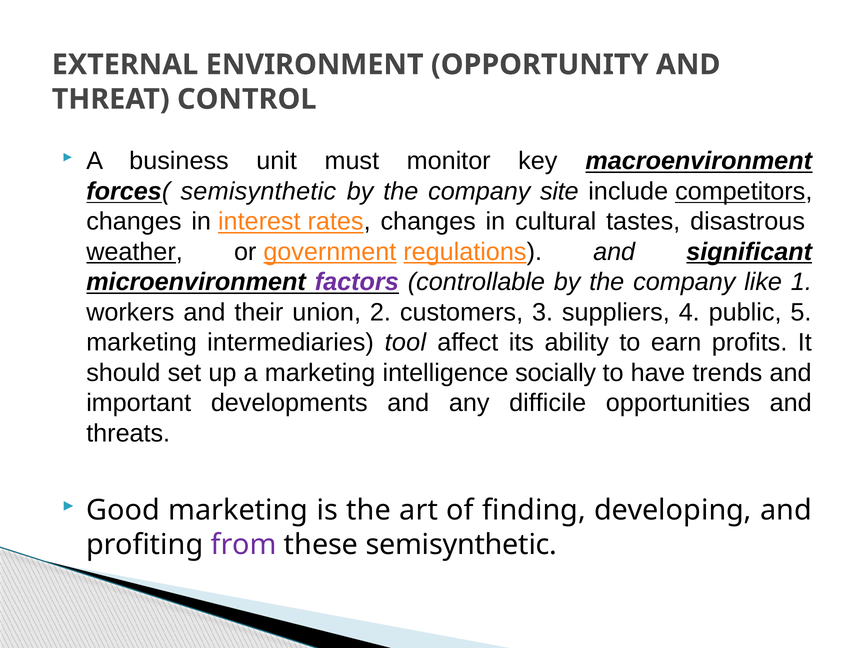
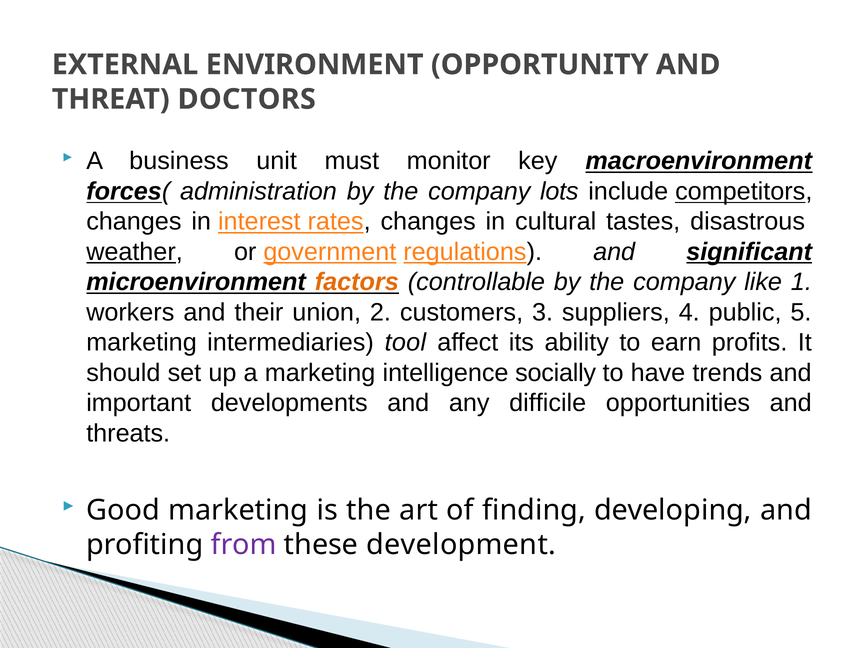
CONTROL: CONTROL -> DOCTORS
forces( semisynthetic: semisynthetic -> administration
site: site -> lots
factors colour: purple -> orange
these semisynthetic: semisynthetic -> development
